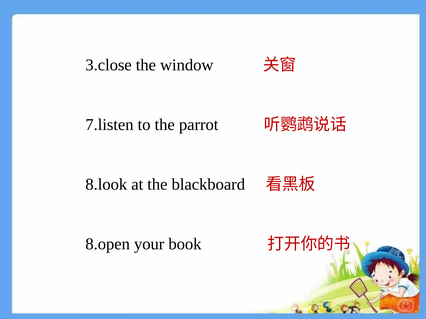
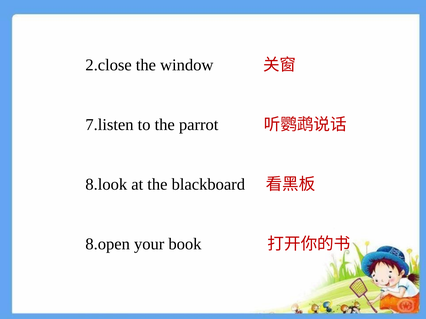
3.close: 3.close -> 2.close
